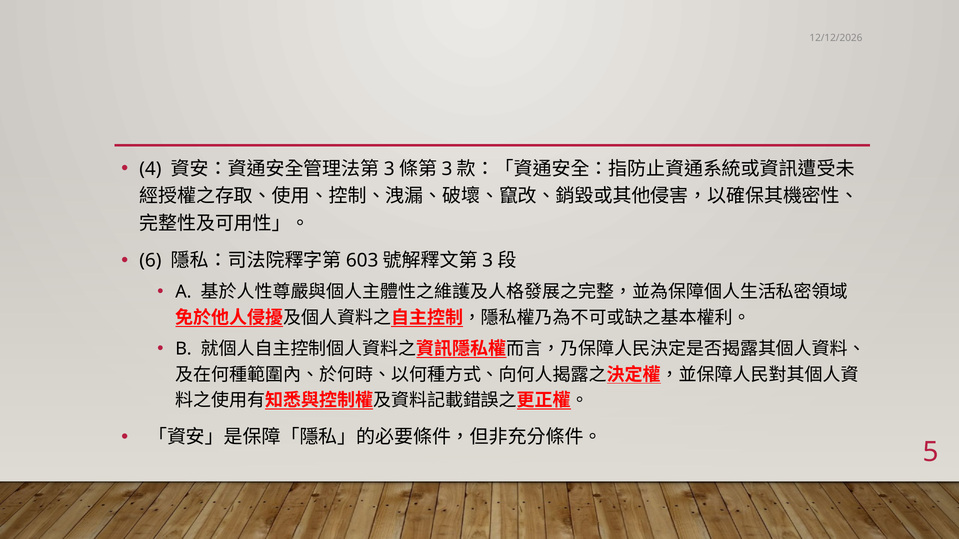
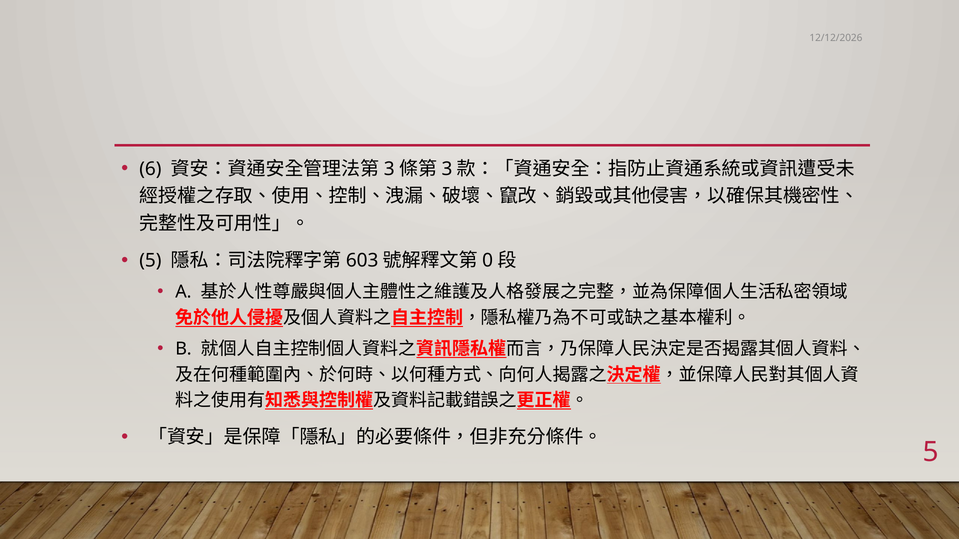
4: 4 -> 6
6 at (150, 261): 6 -> 5
3 at (488, 261): 3 -> 0
